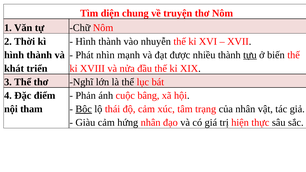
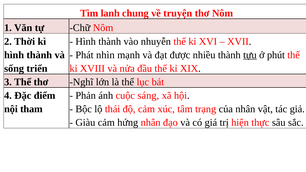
diện: diện -> lanh
biến: biến -> phút
khát: khát -> sống
bâng: bâng -> sáng
Bộc underline: present -> none
